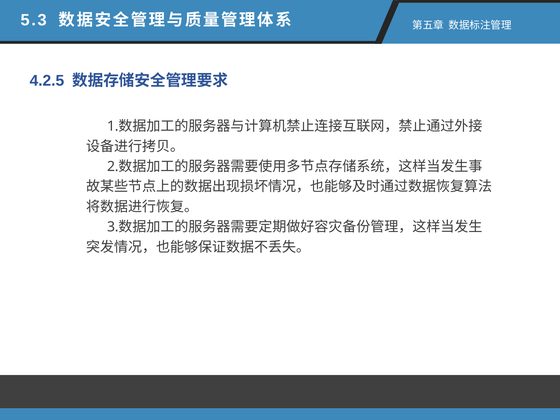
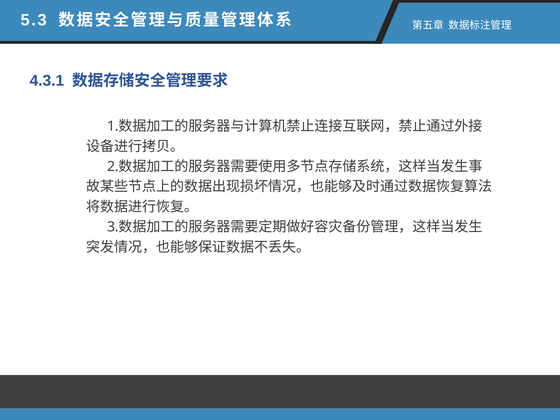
4.2.5: 4.2.5 -> 4.3.1
